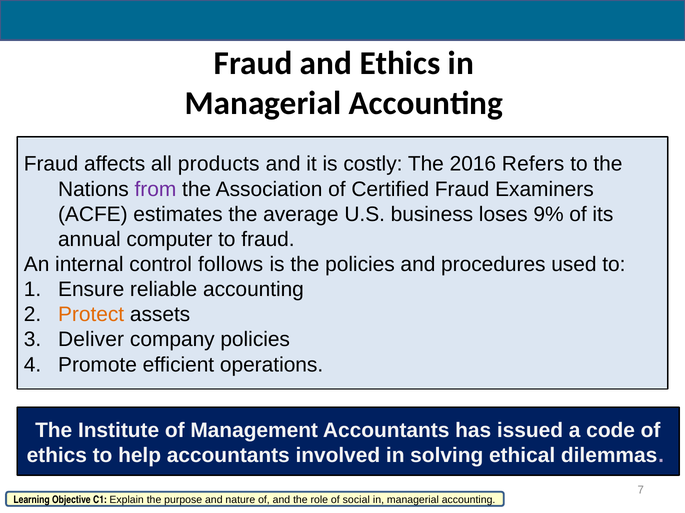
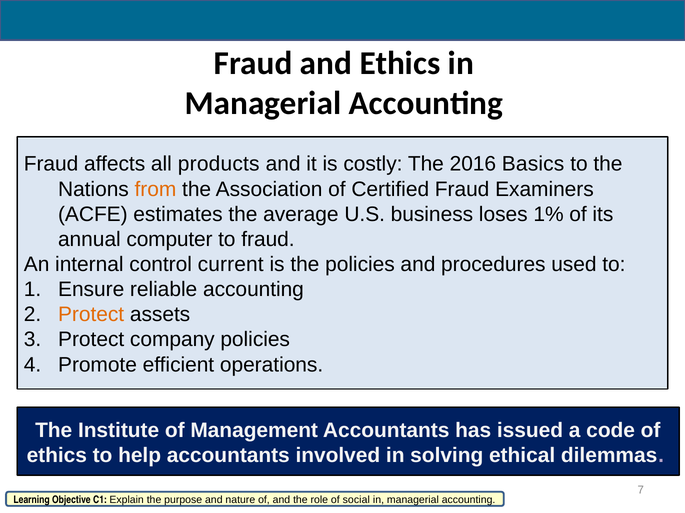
Refers: Refers -> Basics
from colour: purple -> orange
9%: 9% -> 1%
follows: follows -> current
Deliver at (91, 340): Deliver -> Protect
